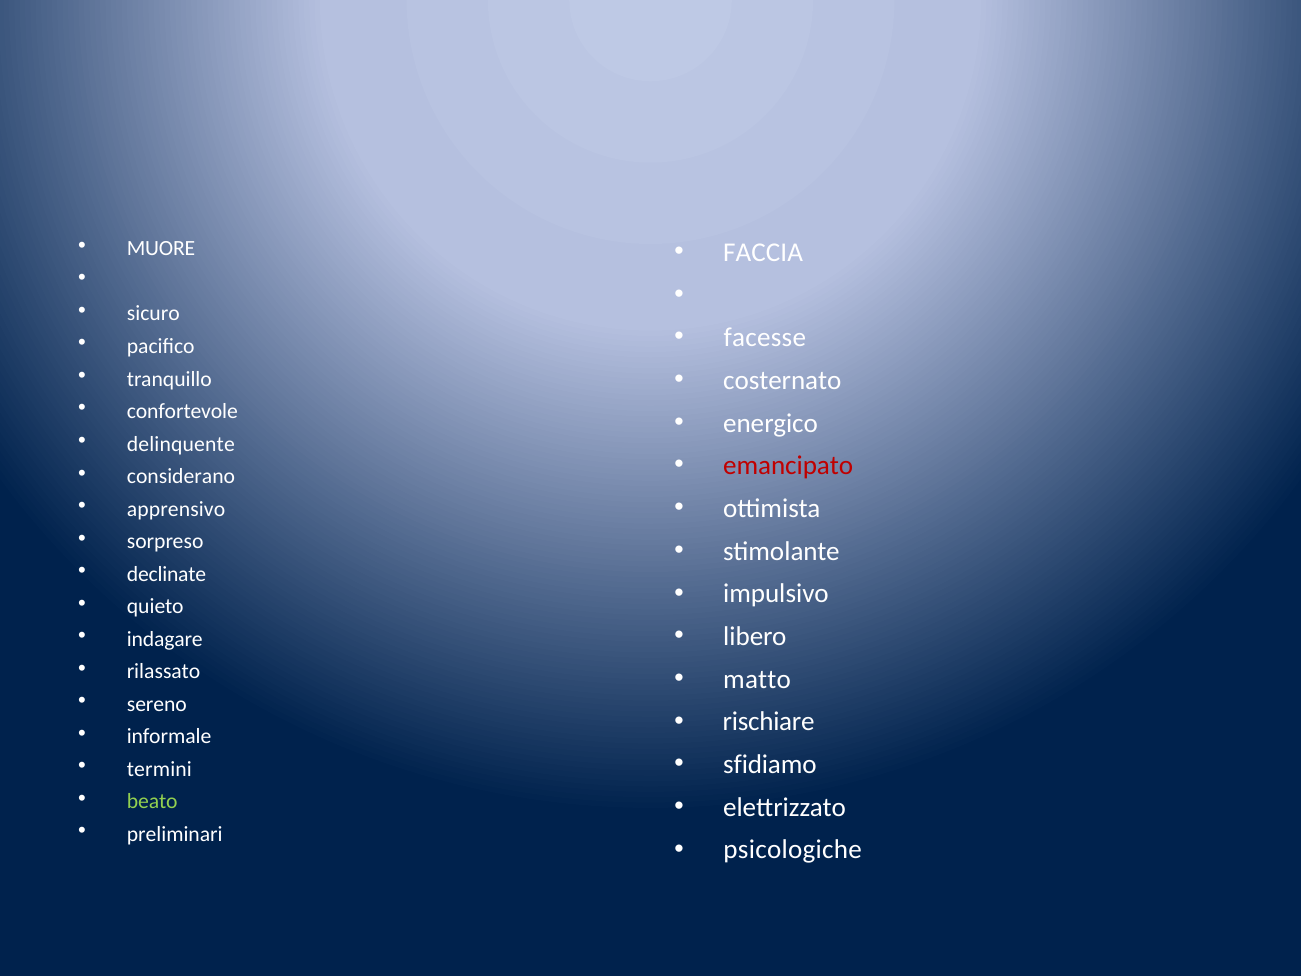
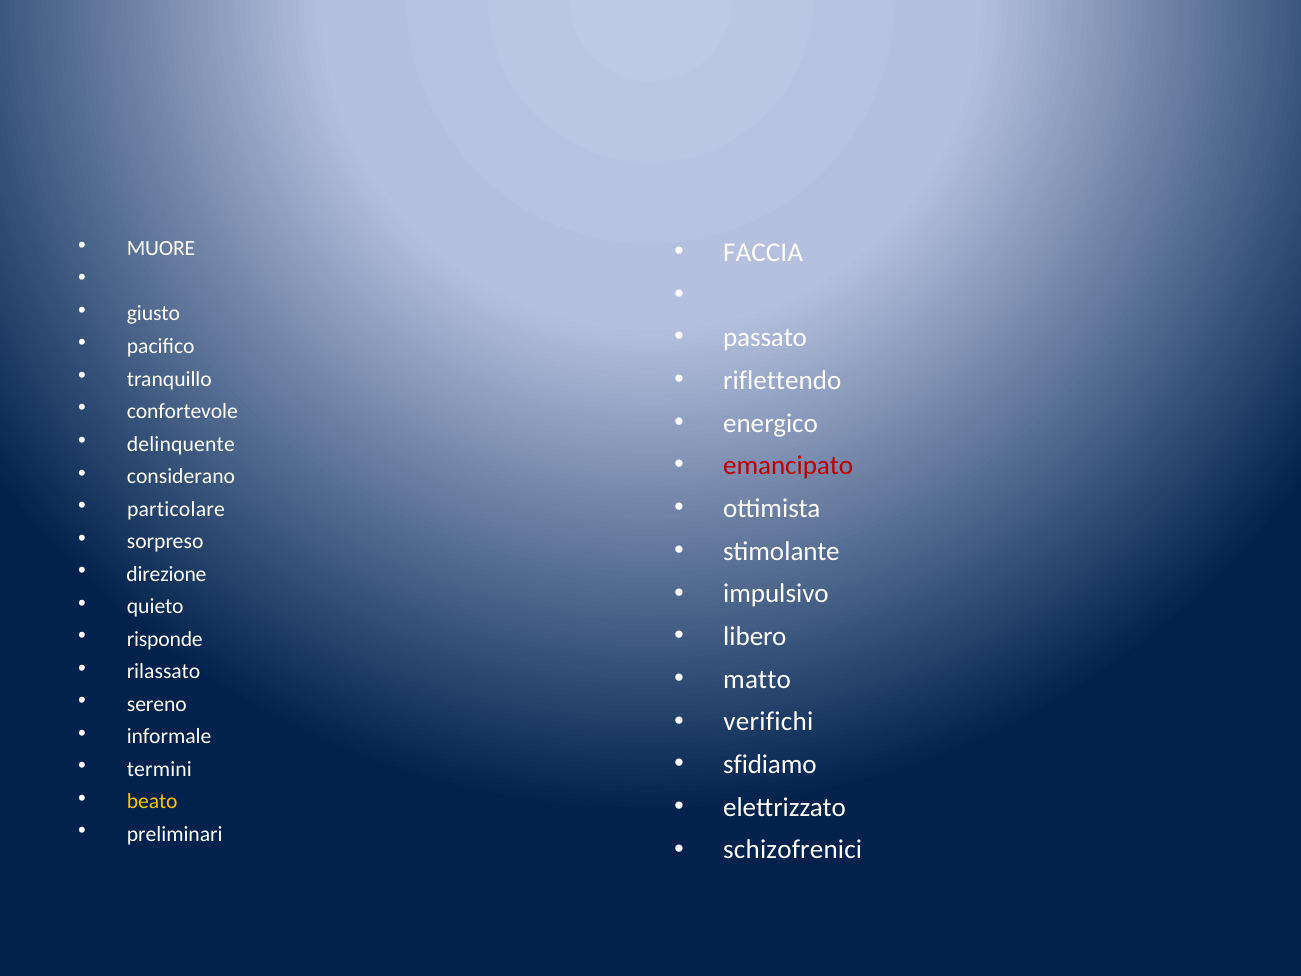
sicuro: sicuro -> giusto
facesse: facesse -> passato
costernato: costernato -> riflettendo
apprensivo: apprensivo -> particolare
declinate: declinate -> direzione
indagare: indagare -> risponde
rischiare: rischiare -> verifichi
beato colour: light green -> yellow
psicologiche: psicologiche -> schizofrenici
